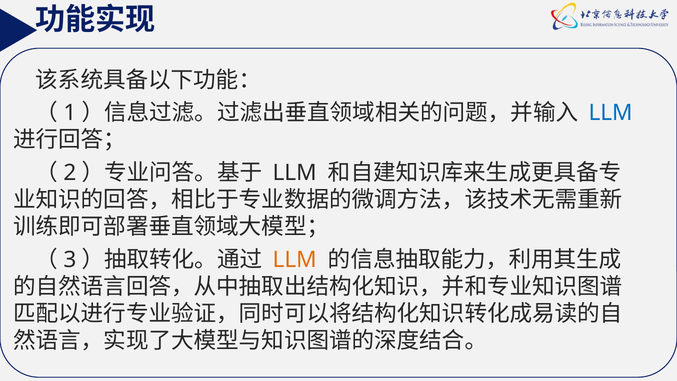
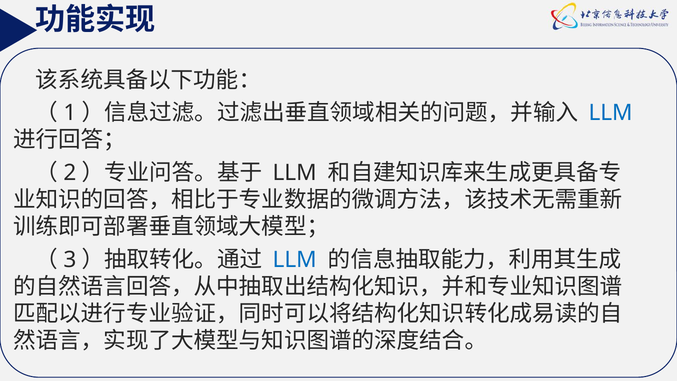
LLM at (295, 260) colour: orange -> blue
